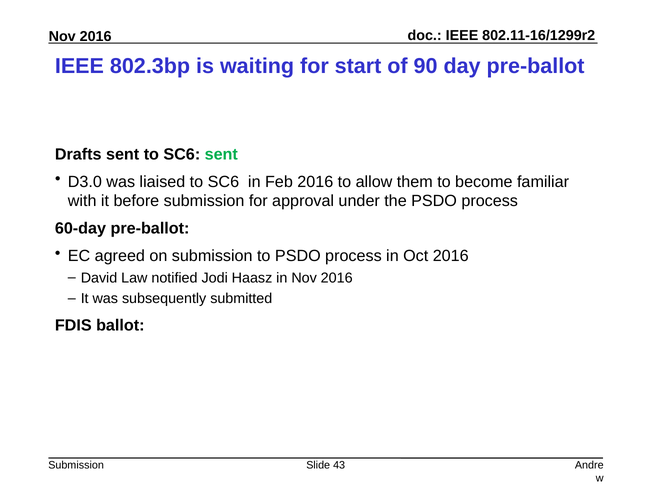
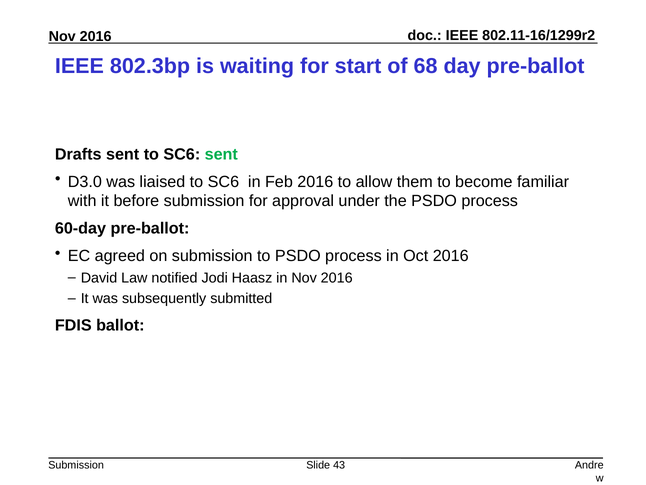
90: 90 -> 68
